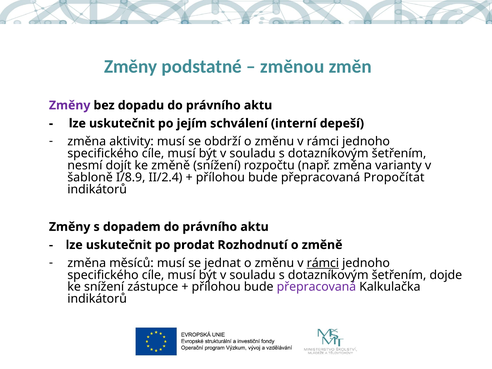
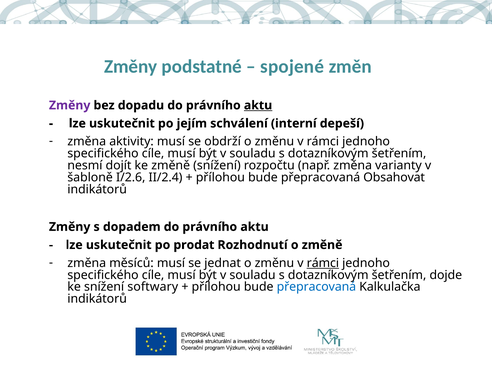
změnou: změnou -> spojené
aktu at (258, 105) underline: none -> present
I/8.9: I/8.9 -> I/2.6
Propočítat: Propočítat -> Obsahovat
zástupce: zástupce -> softwary
přepracovaná at (316, 287) colour: purple -> blue
